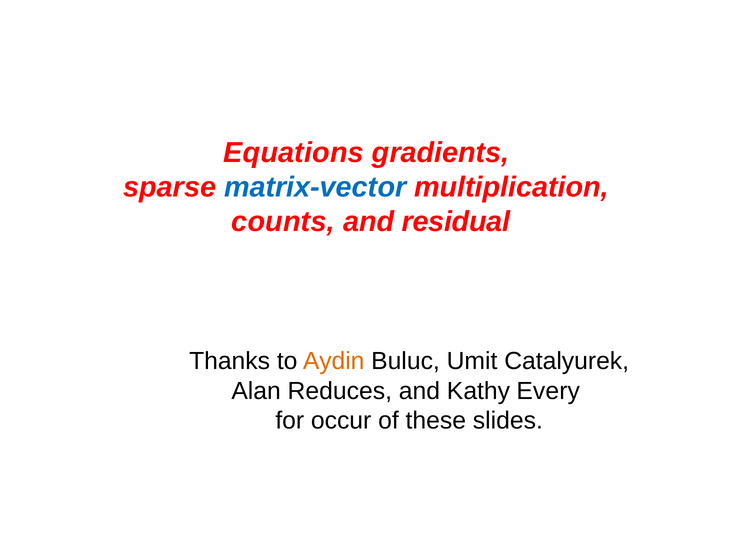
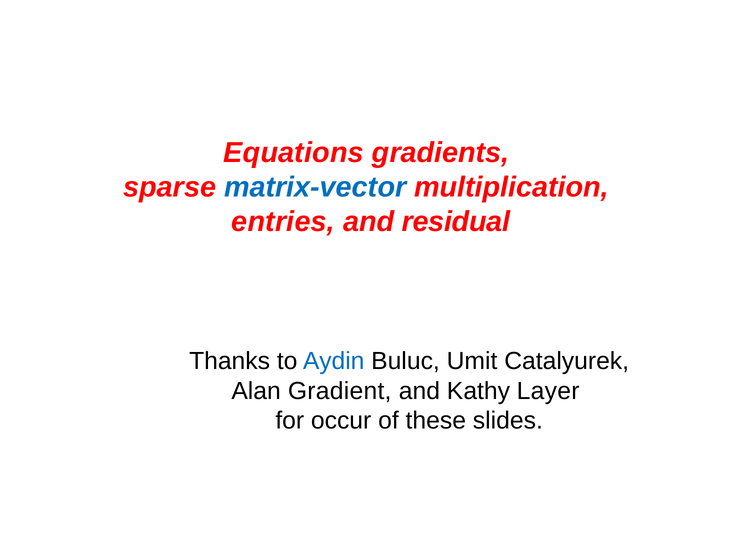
counts: counts -> entries
Aydin colour: orange -> blue
Reduces: Reduces -> Gradient
Every: Every -> Layer
